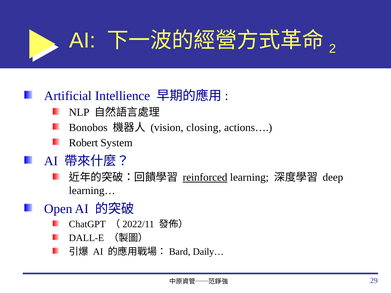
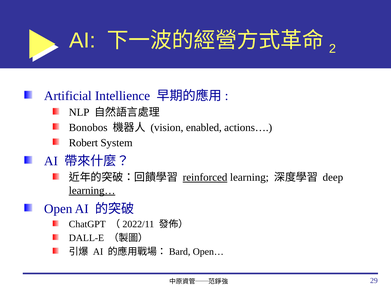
closing: closing -> enabled
learning… underline: none -> present
Daily…: Daily… -> Open…
